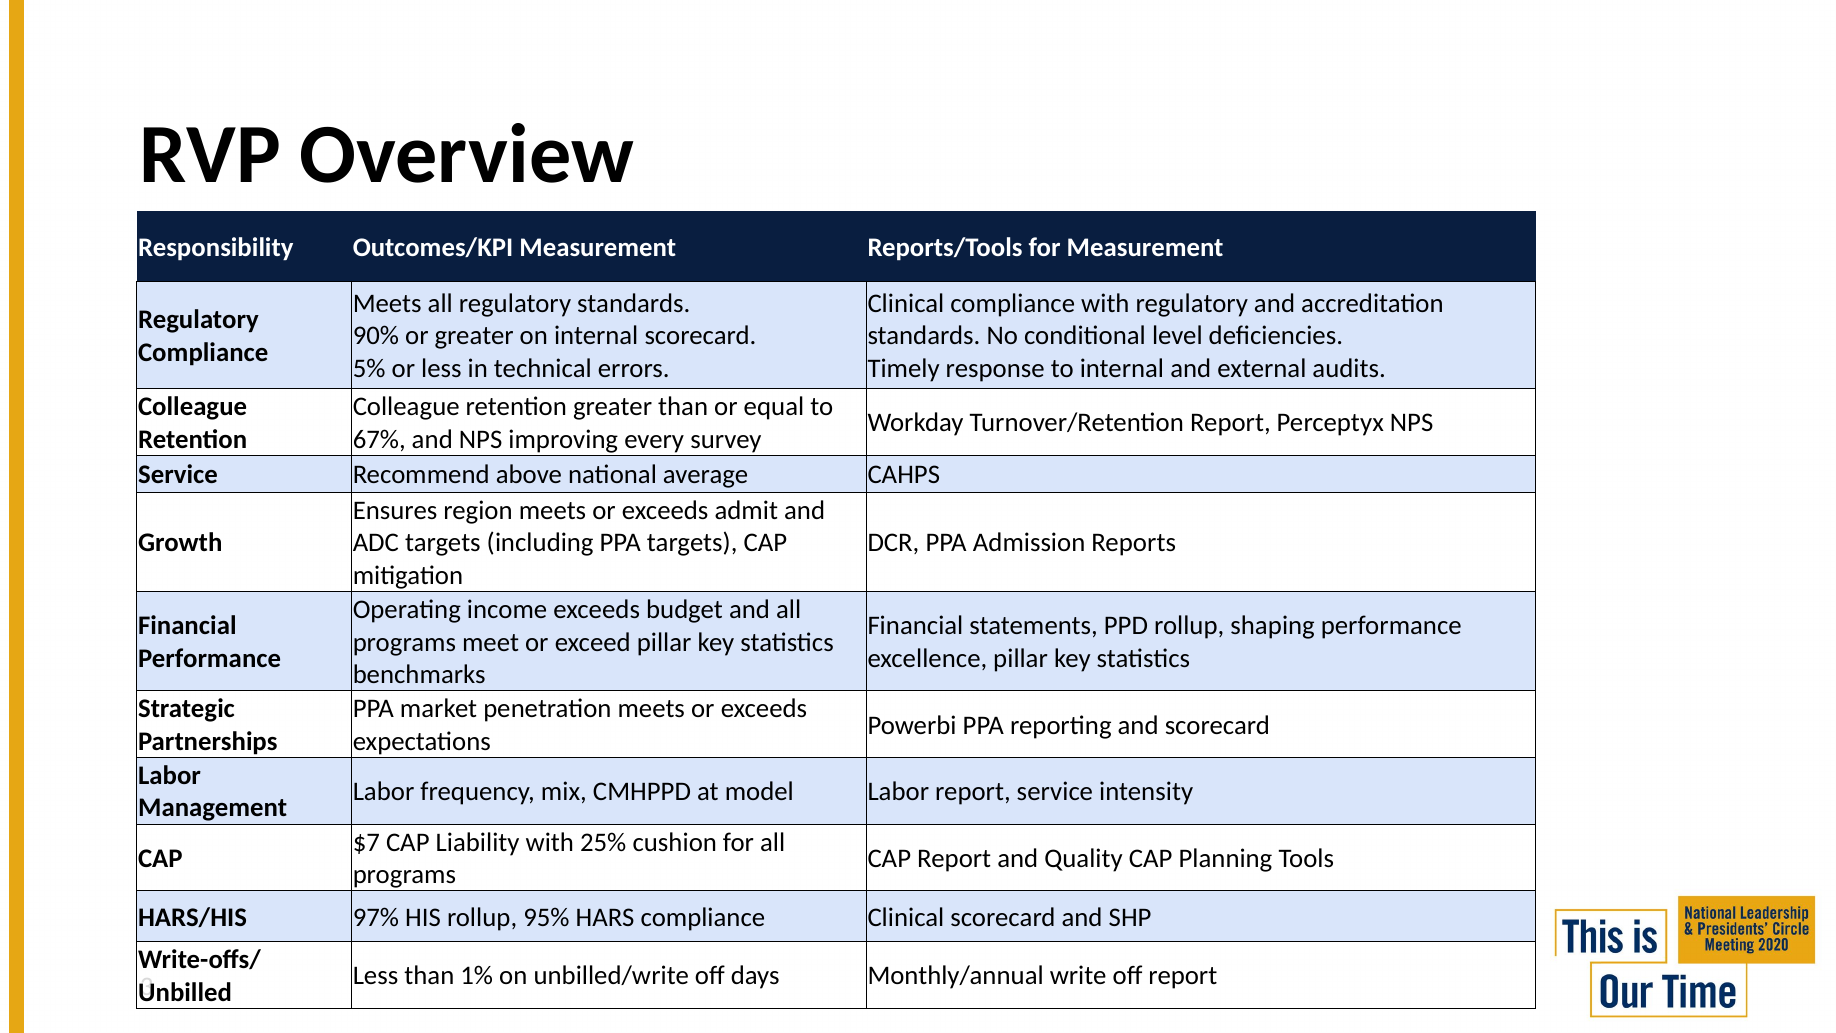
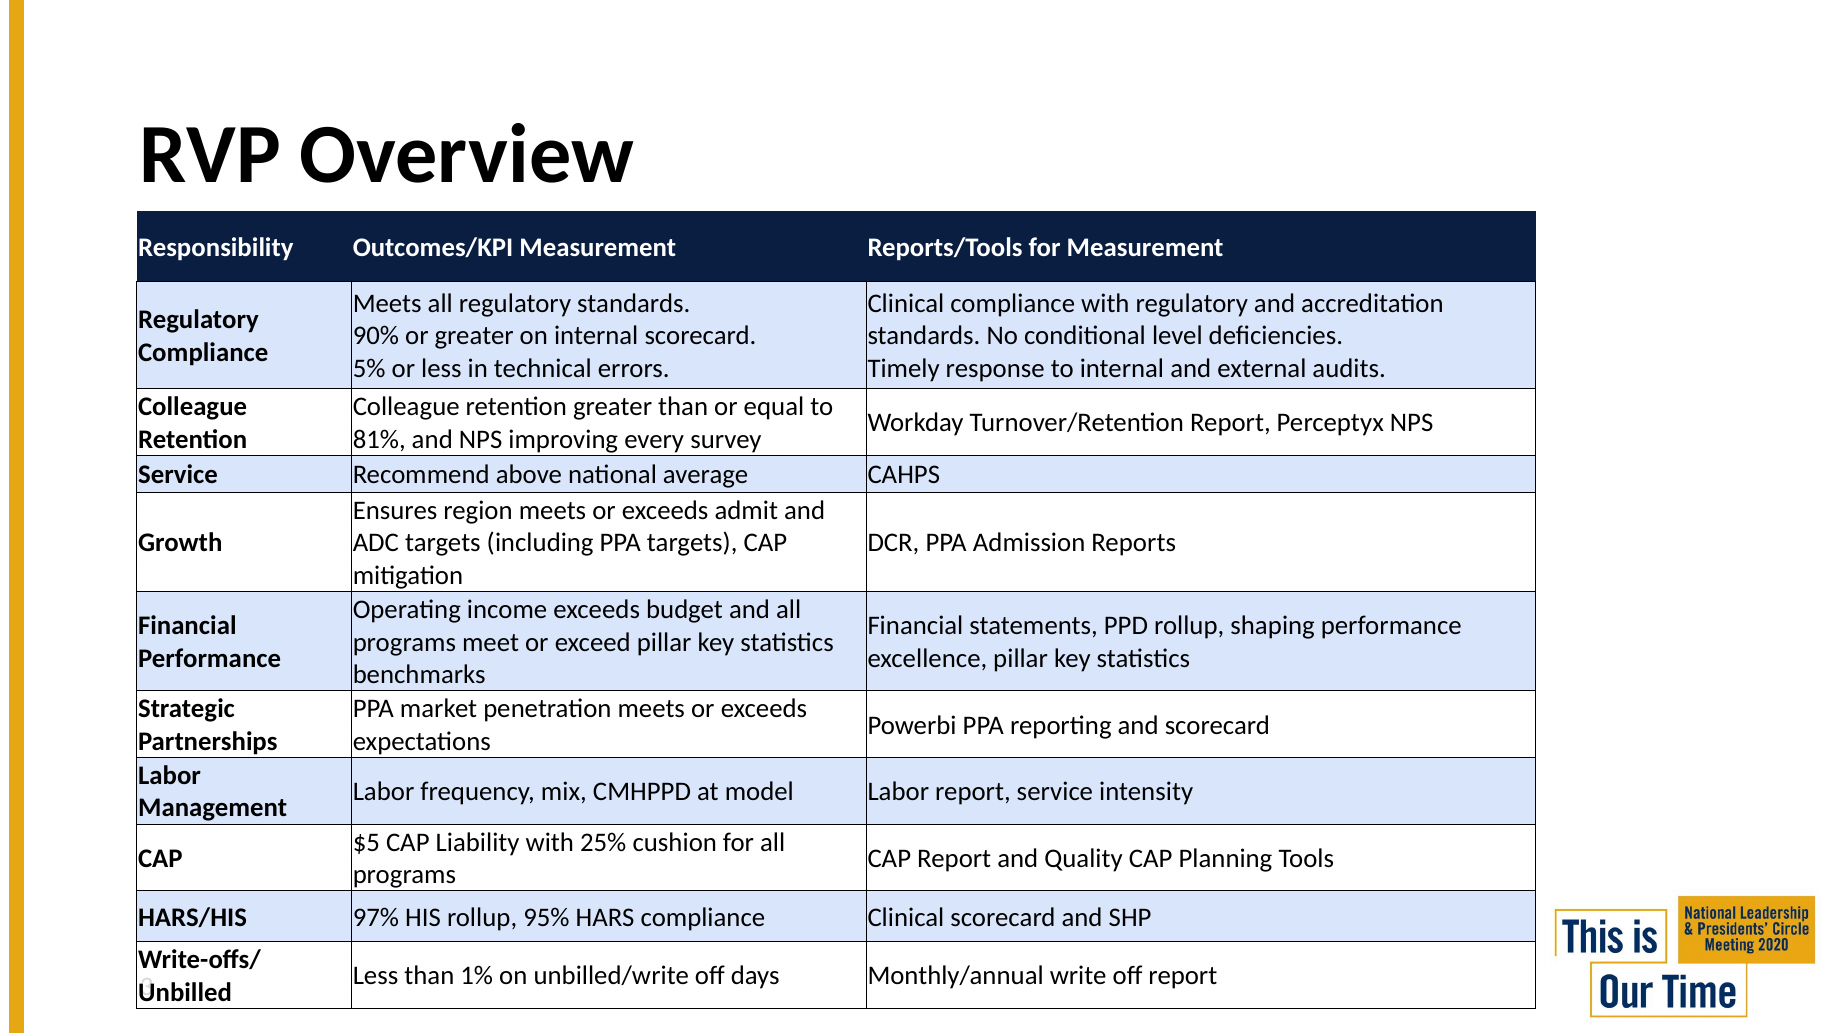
67%: 67% -> 81%
$7: $7 -> $5
